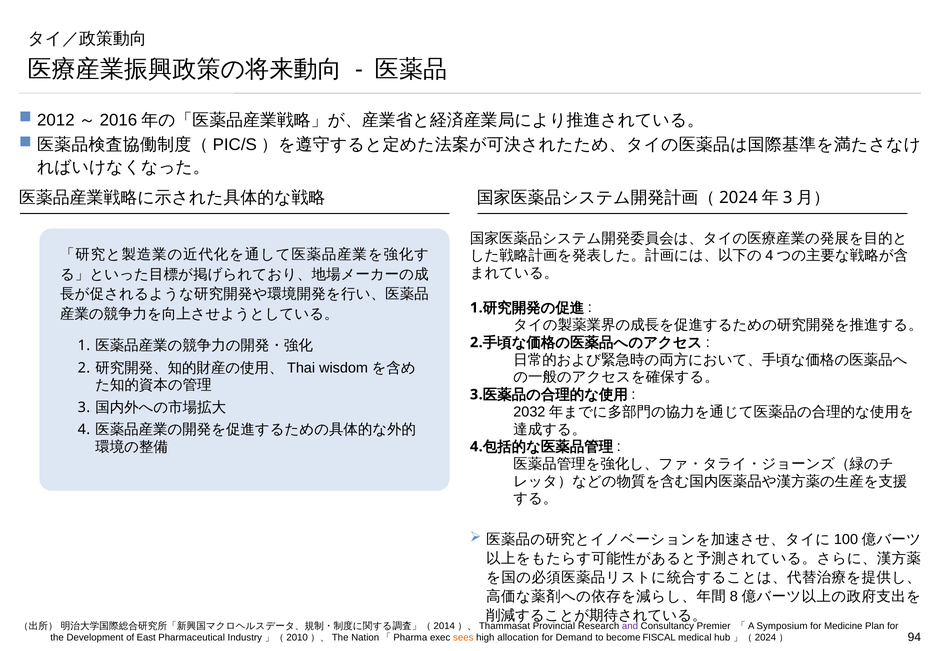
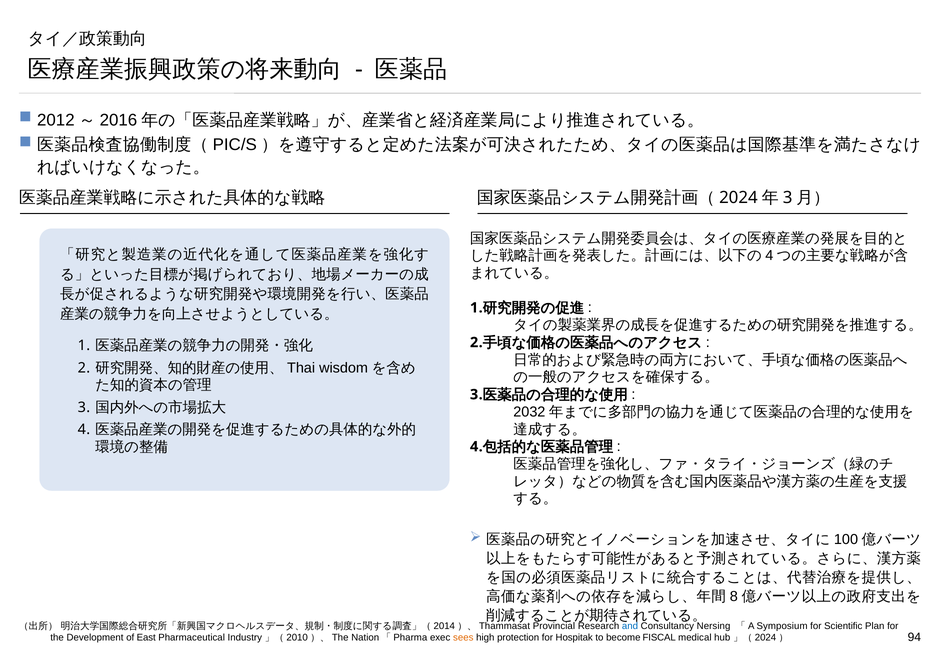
and colour: purple -> blue
Premier: Premier -> Nersing
Medicine: Medicine -> Scientific
allocation: allocation -> protection
Demand: Demand -> Hospitak
